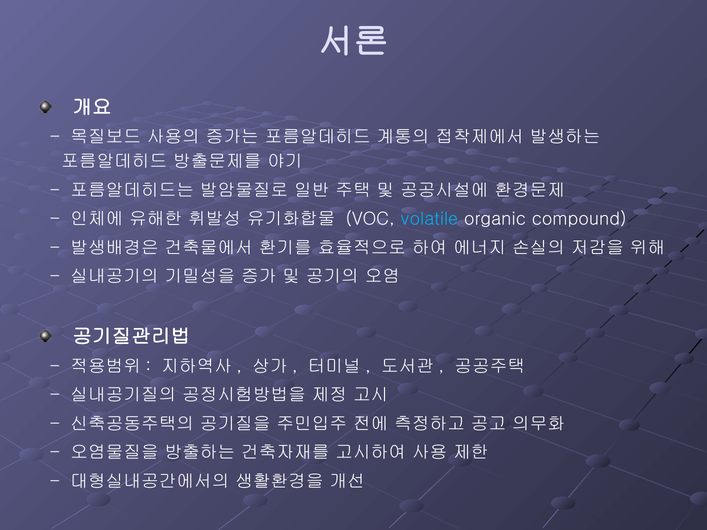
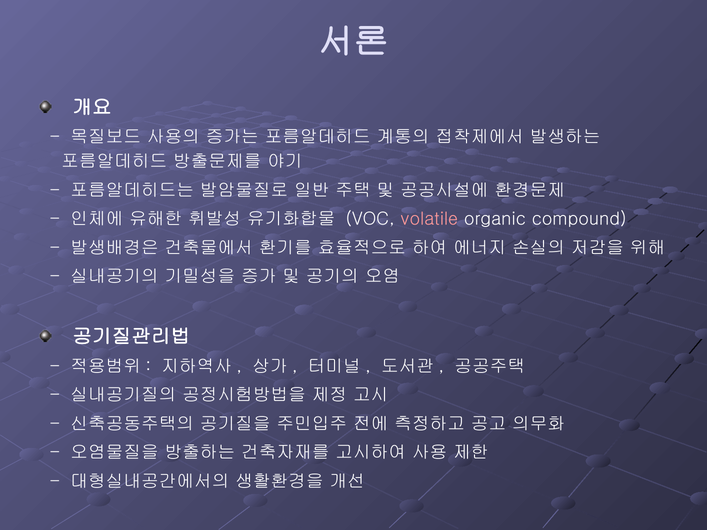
volatile colour: light blue -> pink
